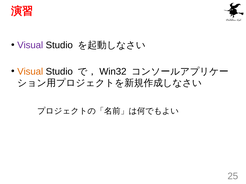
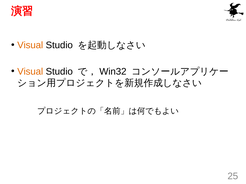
Visual at (30, 45) colour: purple -> orange
